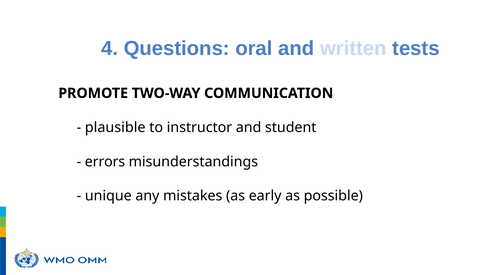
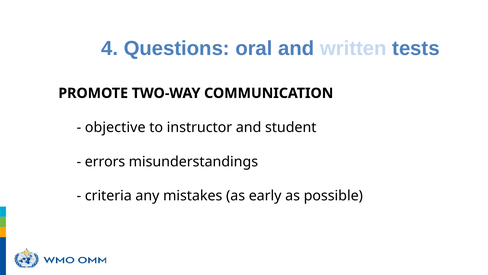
plausible: plausible -> objective
unique: unique -> criteria
